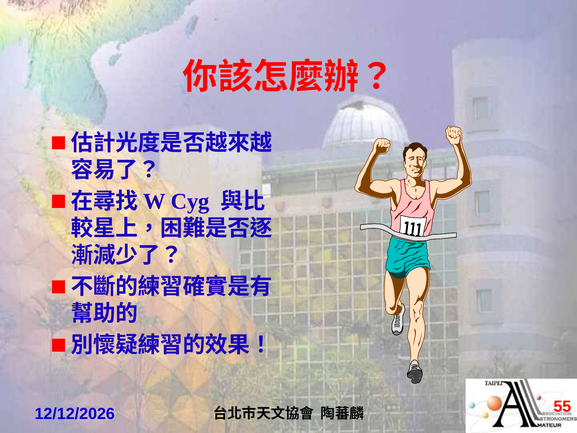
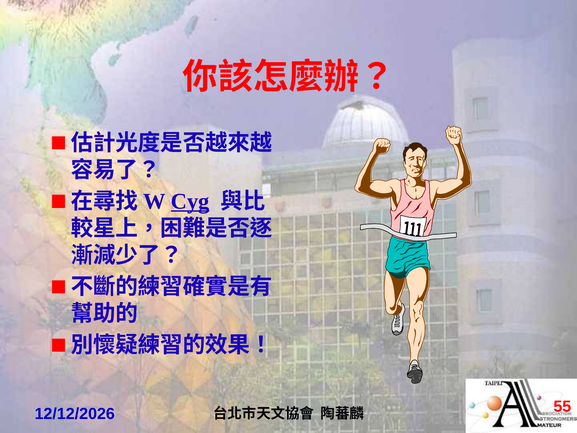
Cyg underline: none -> present
